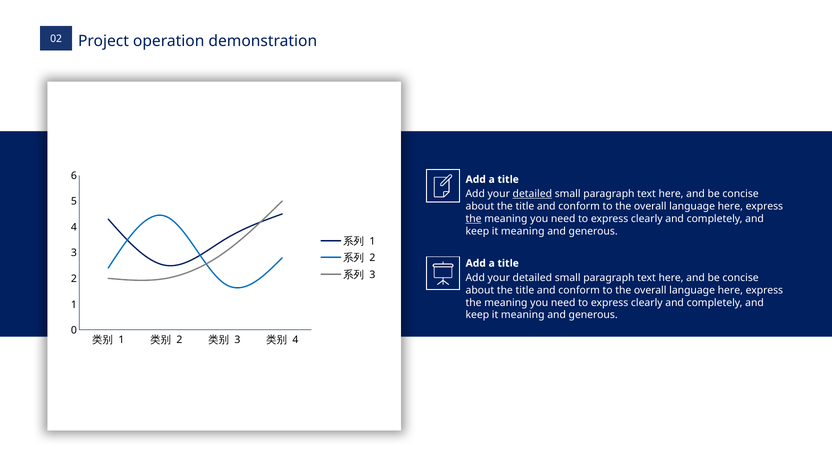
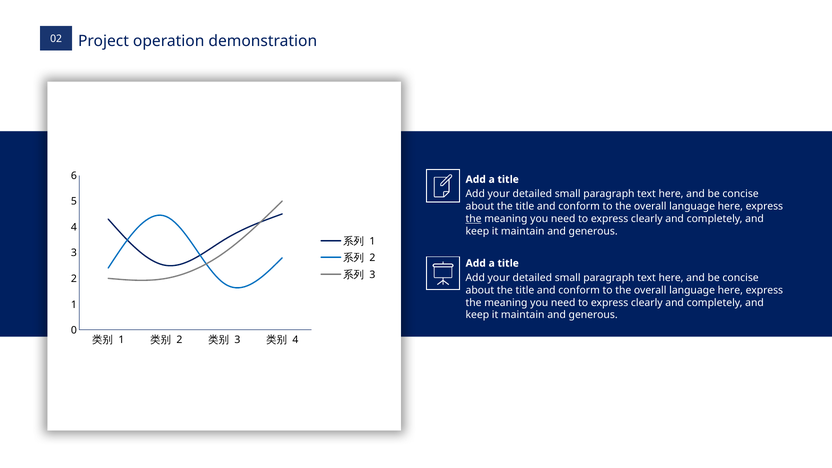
detailed at (532, 194) underline: present -> none
meaning at (523, 231): meaning -> maintain
meaning at (523, 315): meaning -> maintain
